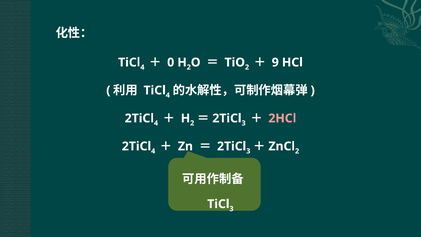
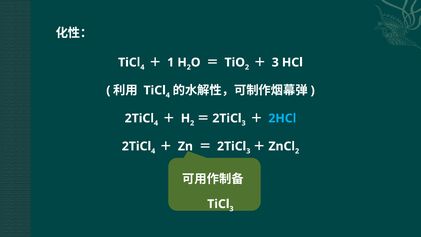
0: 0 -> 1
9 at (275, 62): 9 -> 3
2HCl colour: pink -> light blue
